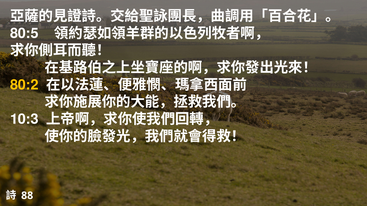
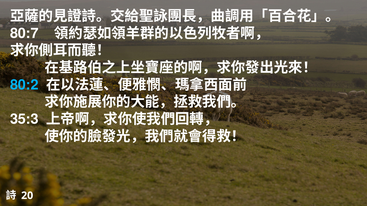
80:5: 80:5 -> 80:7
80:2 colour: yellow -> light blue
10:3: 10:3 -> 35:3
88: 88 -> 20
